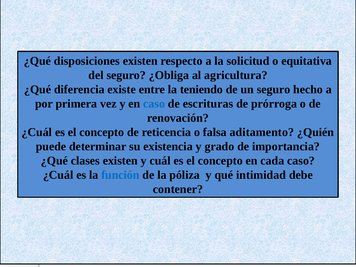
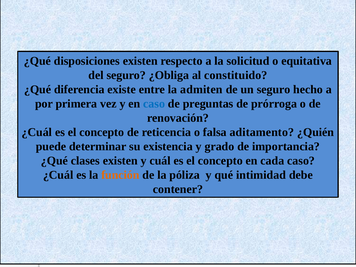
agricultura: agricultura -> constituido
teniendo: teniendo -> admiten
escrituras: escrituras -> preguntas
función colour: blue -> orange
